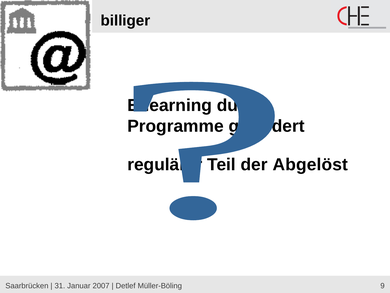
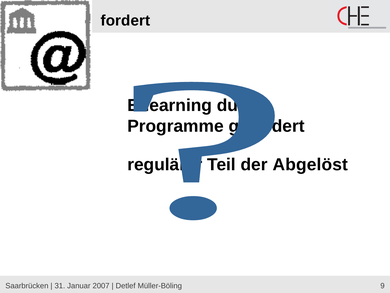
billiger: billiger -> fordert
